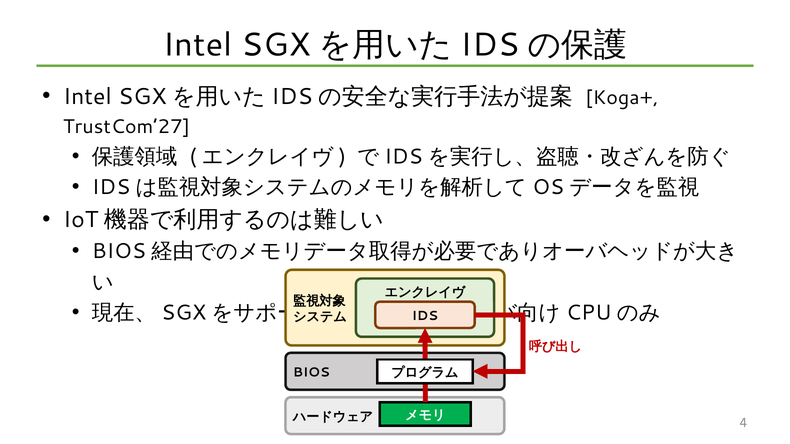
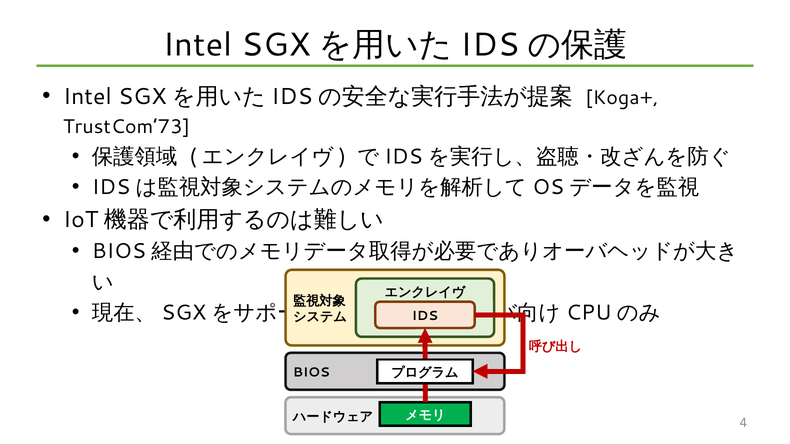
TrustCom’27: TrustCom’27 -> TrustCom’73
